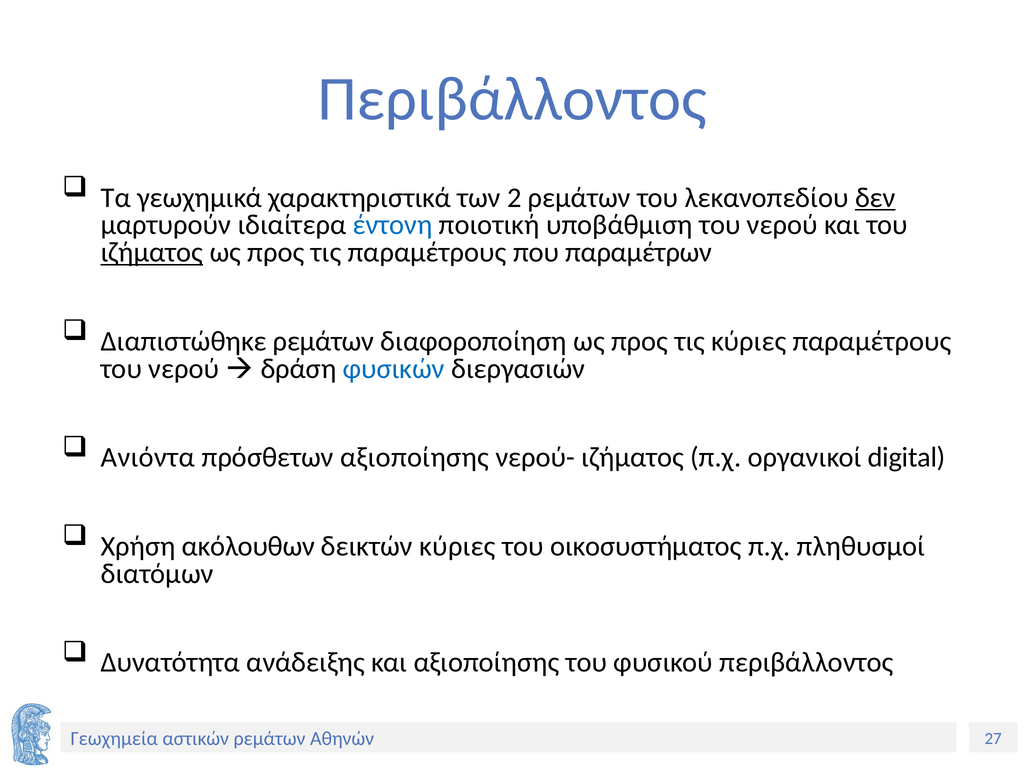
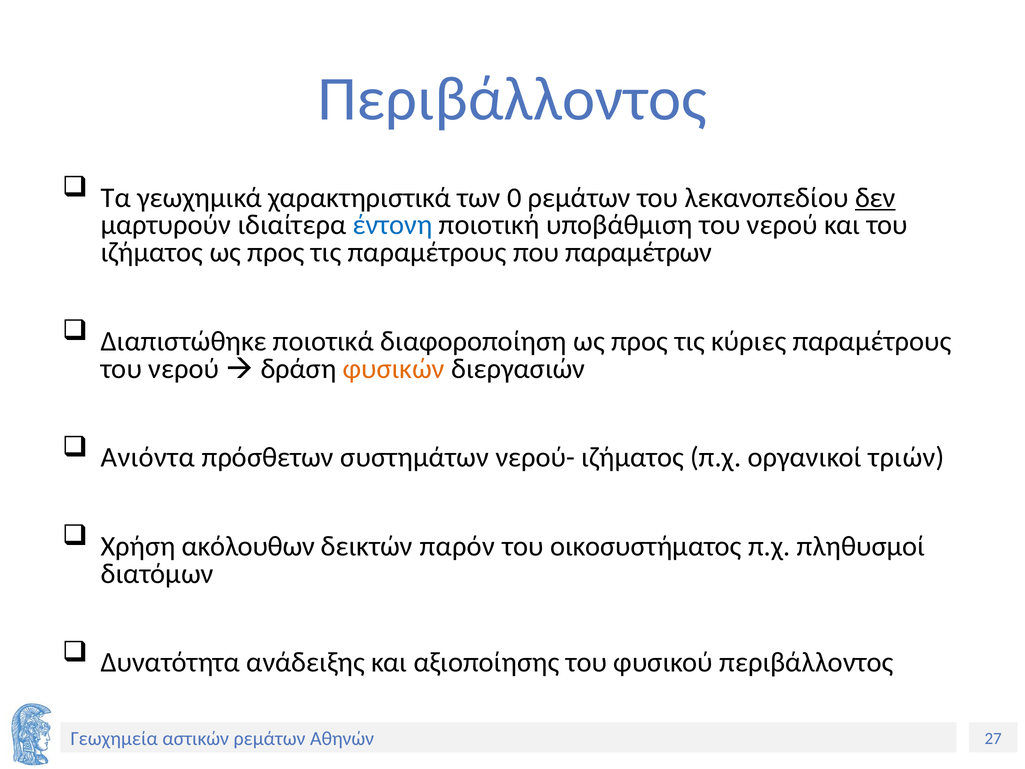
2: 2 -> 0
ιζήματος at (152, 252) underline: present -> none
Διαπιστώθηκε ρεμάτων: ρεμάτων -> ποιοτικά
φυσικών colour: blue -> orange
πρόσθετων αξιοποίησης: αξιοποίησης -> συστημάτων
digital: digital -> τριών
δεικτών κύριες: κύριες -> παρόν
